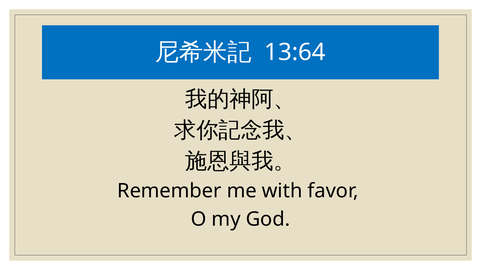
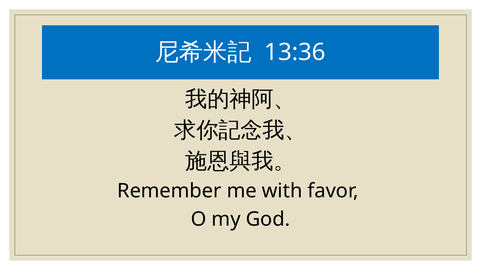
13:64: 13:64 -> 13:36
